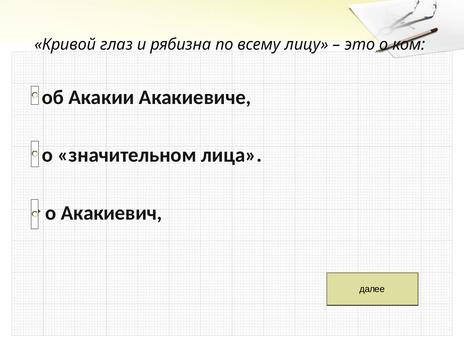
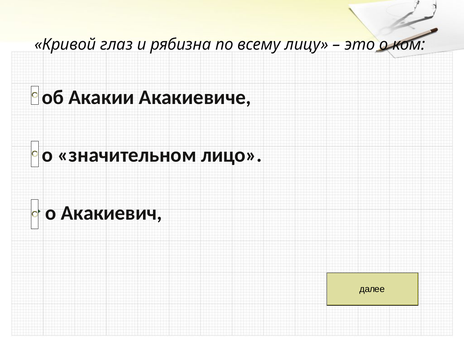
лица: лица -> лицо
